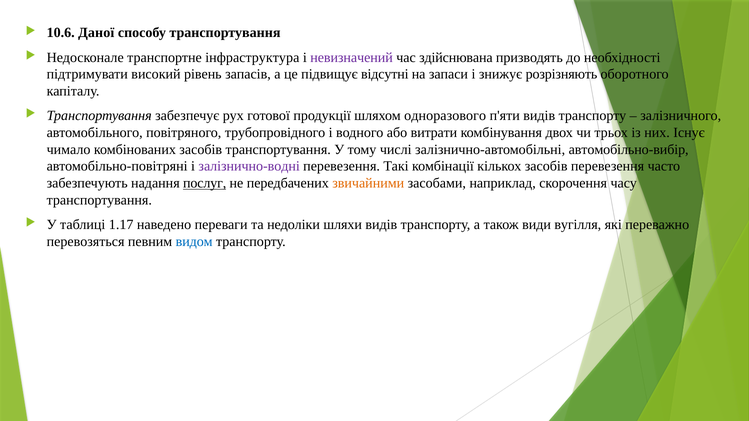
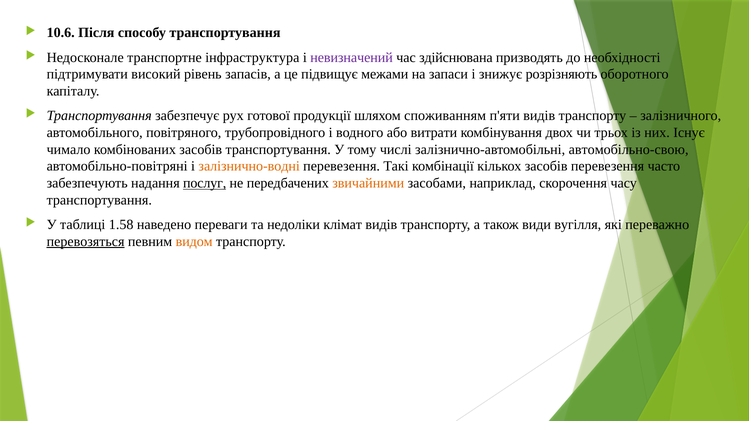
Даної: Даної -> Після
відсутні: відсутні -> межами
одноразового: одноразового -> споживанням
автомобільно-вибір: автомобільно-вибір -> автомобільно-свою
залізнично-водні colour: purple -> orange
1.17: 1.17 -> 1.58
шляхи: шляхи -> клімат
перевозяться underline: none -> present
видом colour: blue -> orange
